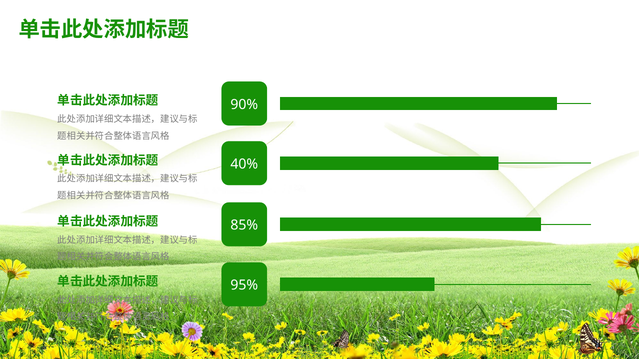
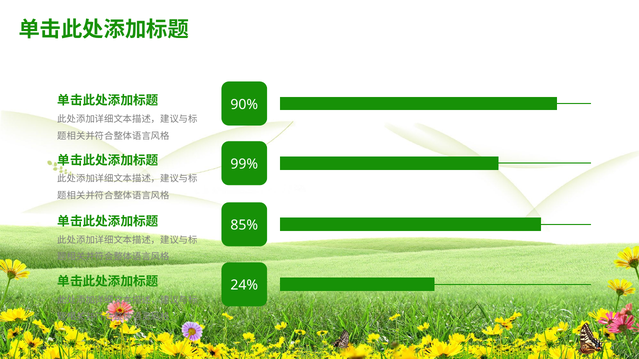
40%: 40% -> 99%
95%: 95% -> 24%
